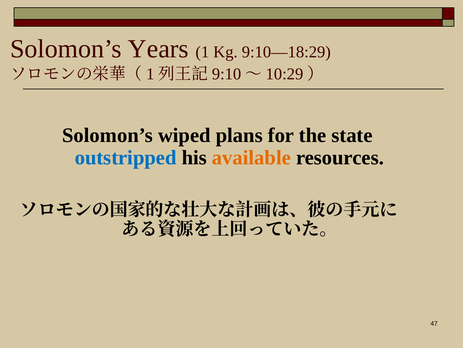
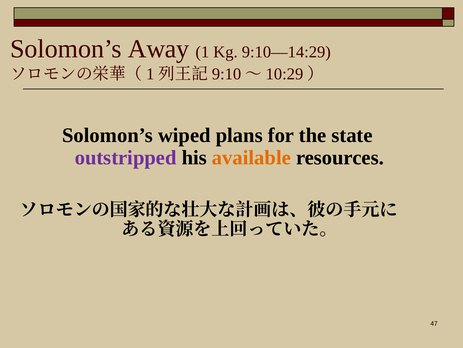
Years: Years -> Away
9:10—18:29: 9:10—18:29 -> 9:10—14:29
outstripped colour: blue -> purple
